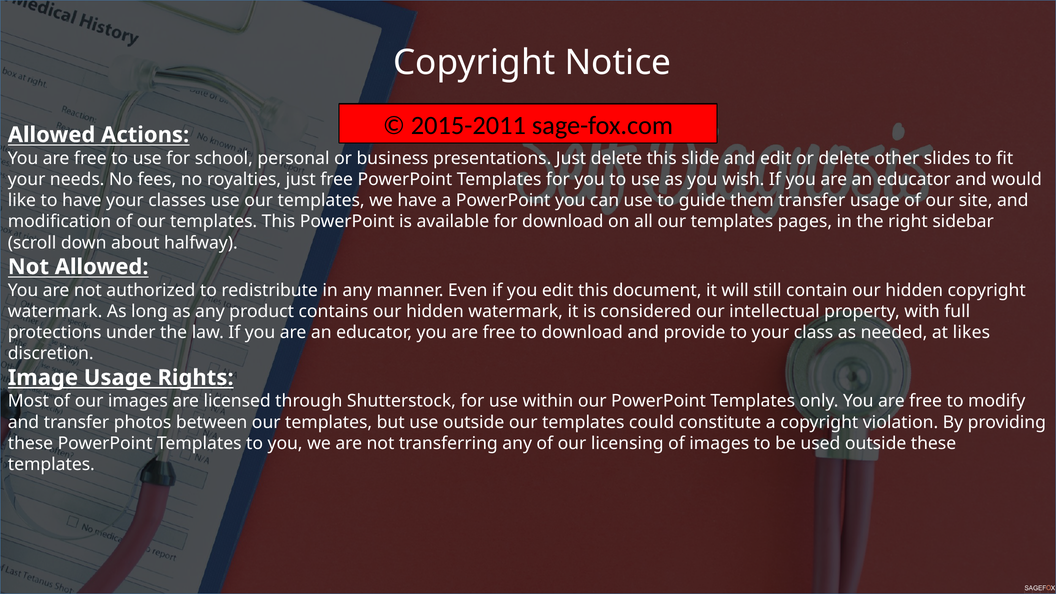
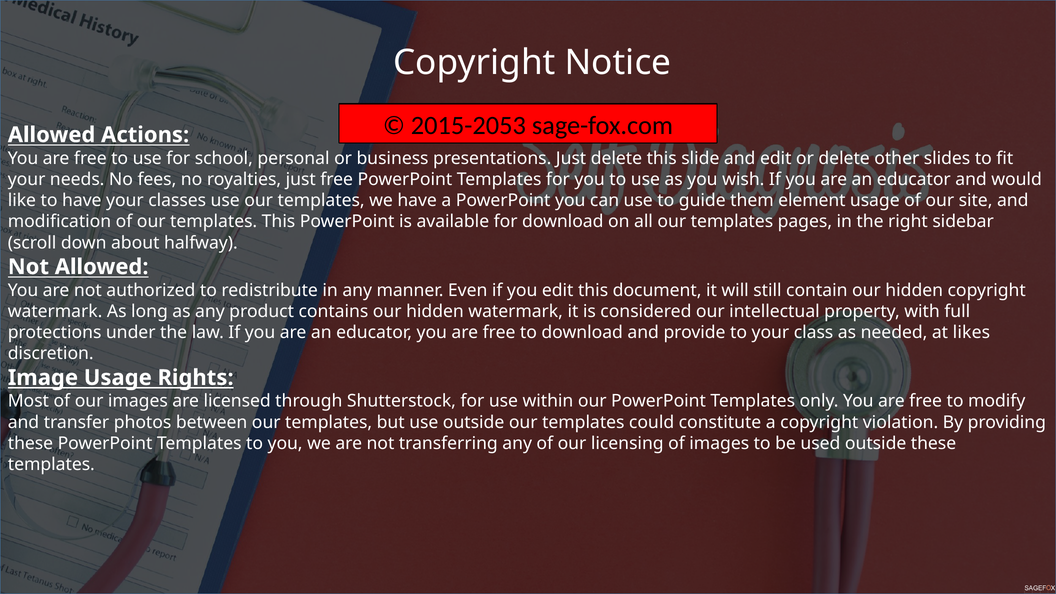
2015-2011: 2015-2011 -> 2015-2053
them transfer: transfer -> element
